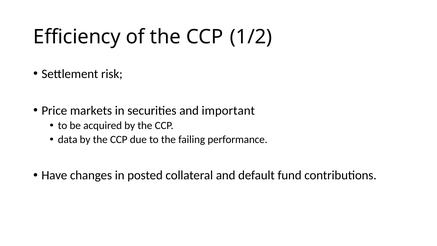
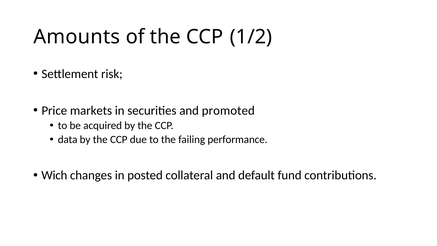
Efficiency: Efficiency -> Amounts
important: important -> promoted
Have: Have -> Wich
